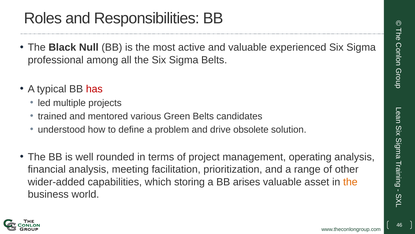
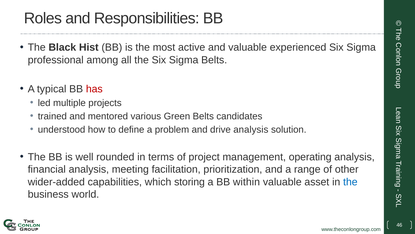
Null: Null -> Hist
drive obsolete: obsolete -> analysis
arises: arises -> within
the at (350, 182) colour: orange -> blue
